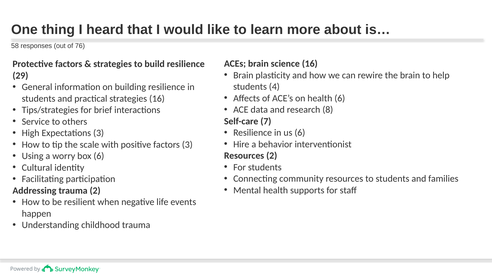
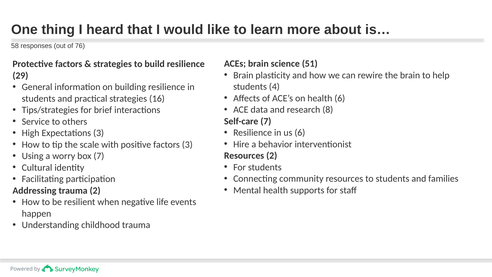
science 16: 16 -> 51
box 6: 6 -> 7
